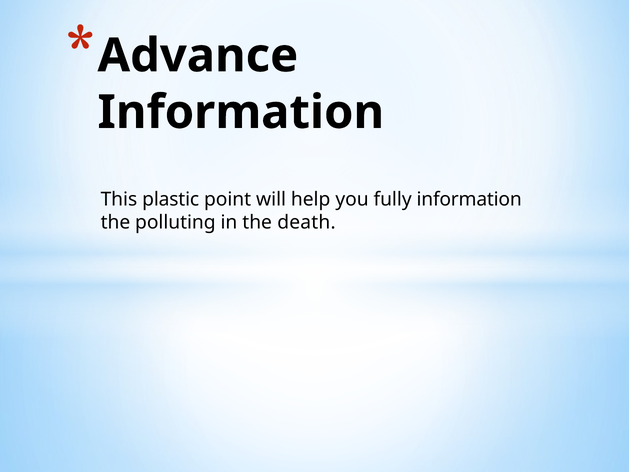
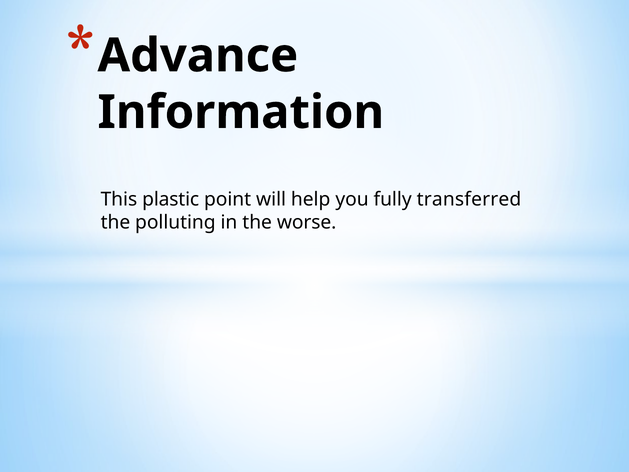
fully information: information -> transferred
death: death -> worse
